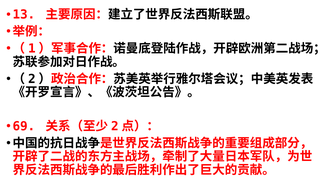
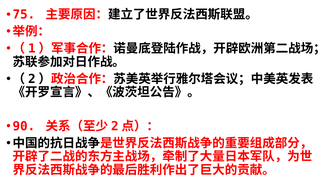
13: 13 -> 75
69: 69 -> 90
